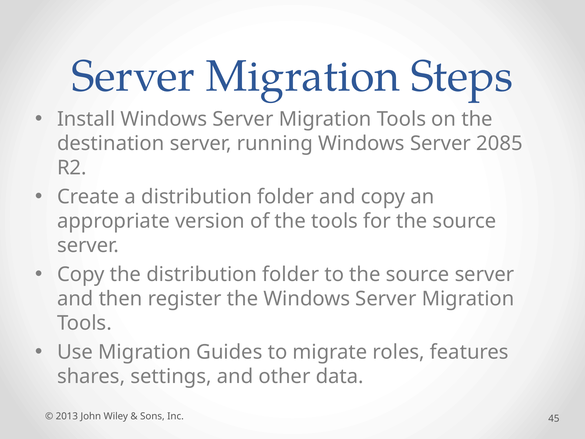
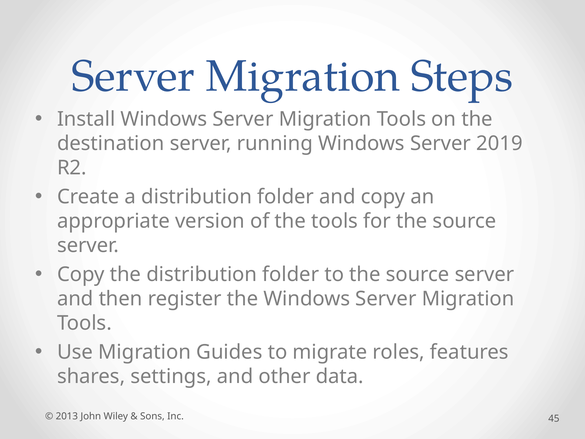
2085: 2085 -> 2019
